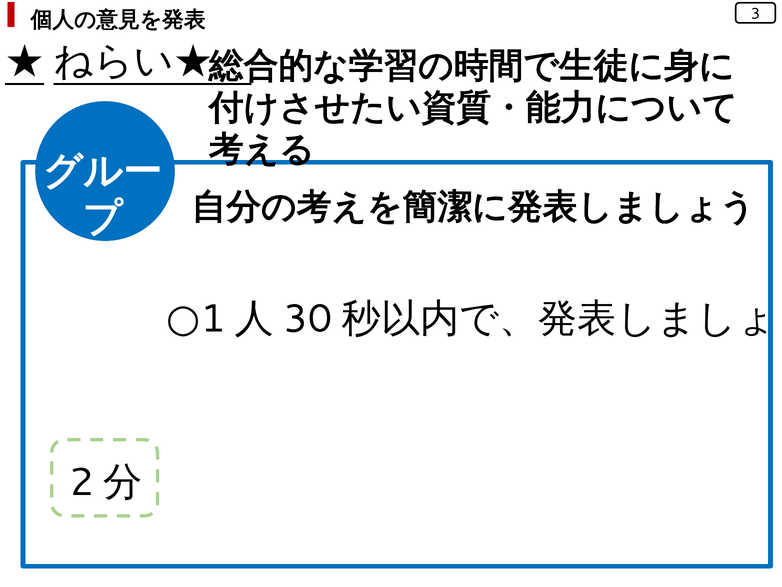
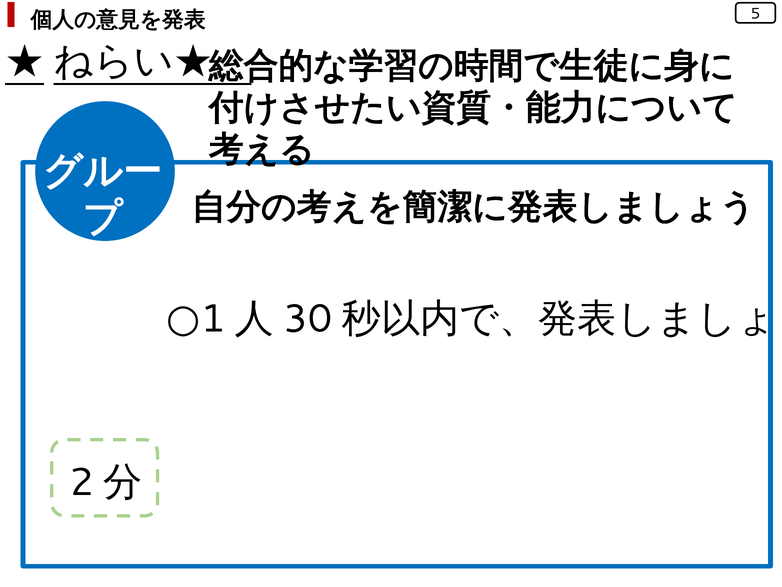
3: 3 -> 5
